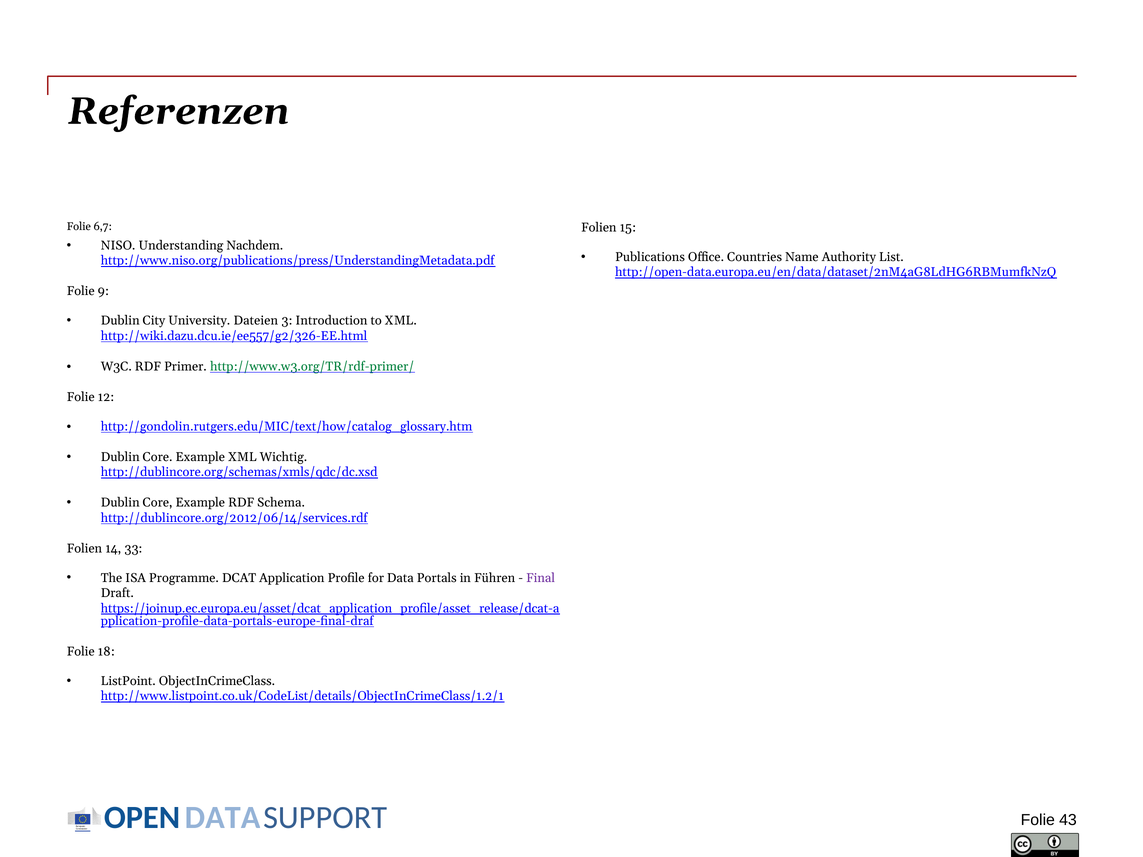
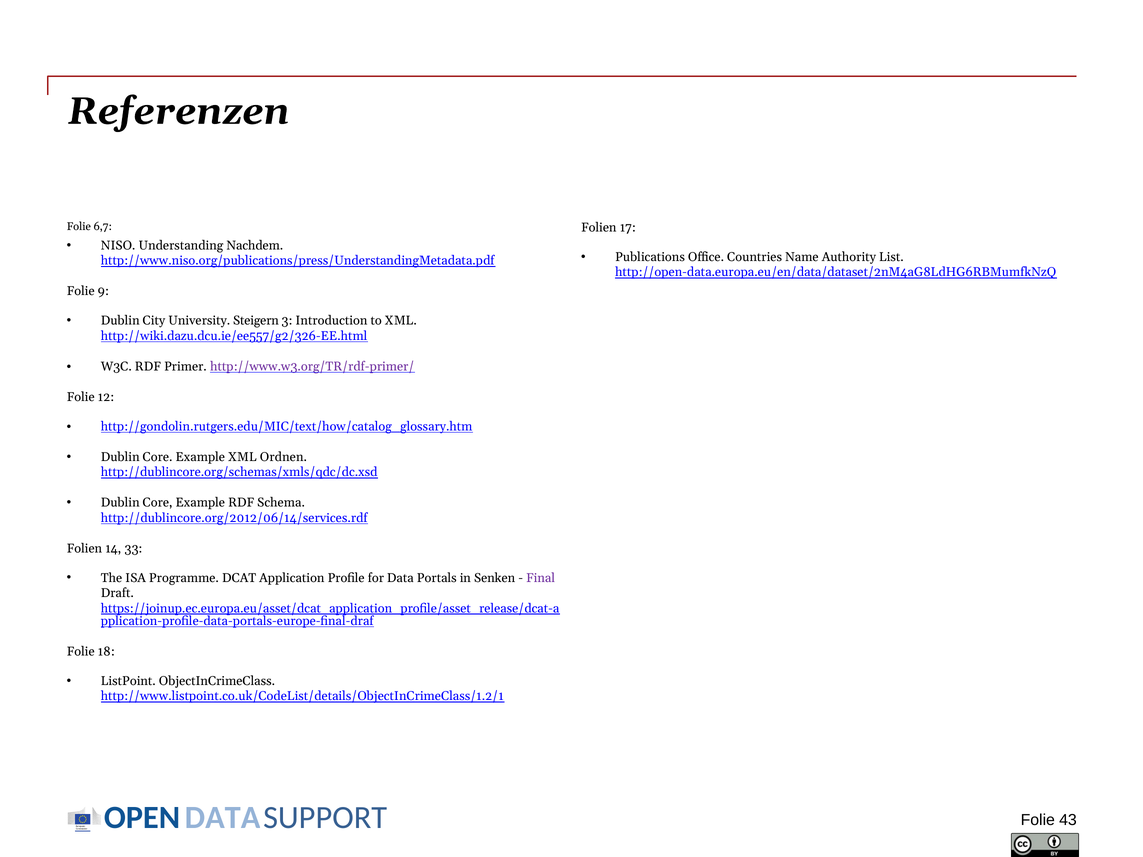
15: 15 -> 17
Dateien: Dateien -> Steigern
http://www.w3.org/TR/rdf-primer/ colour: green -> purple
Wichtig: Wichtig -> Ordnen
Führen: Führen -> Senken
